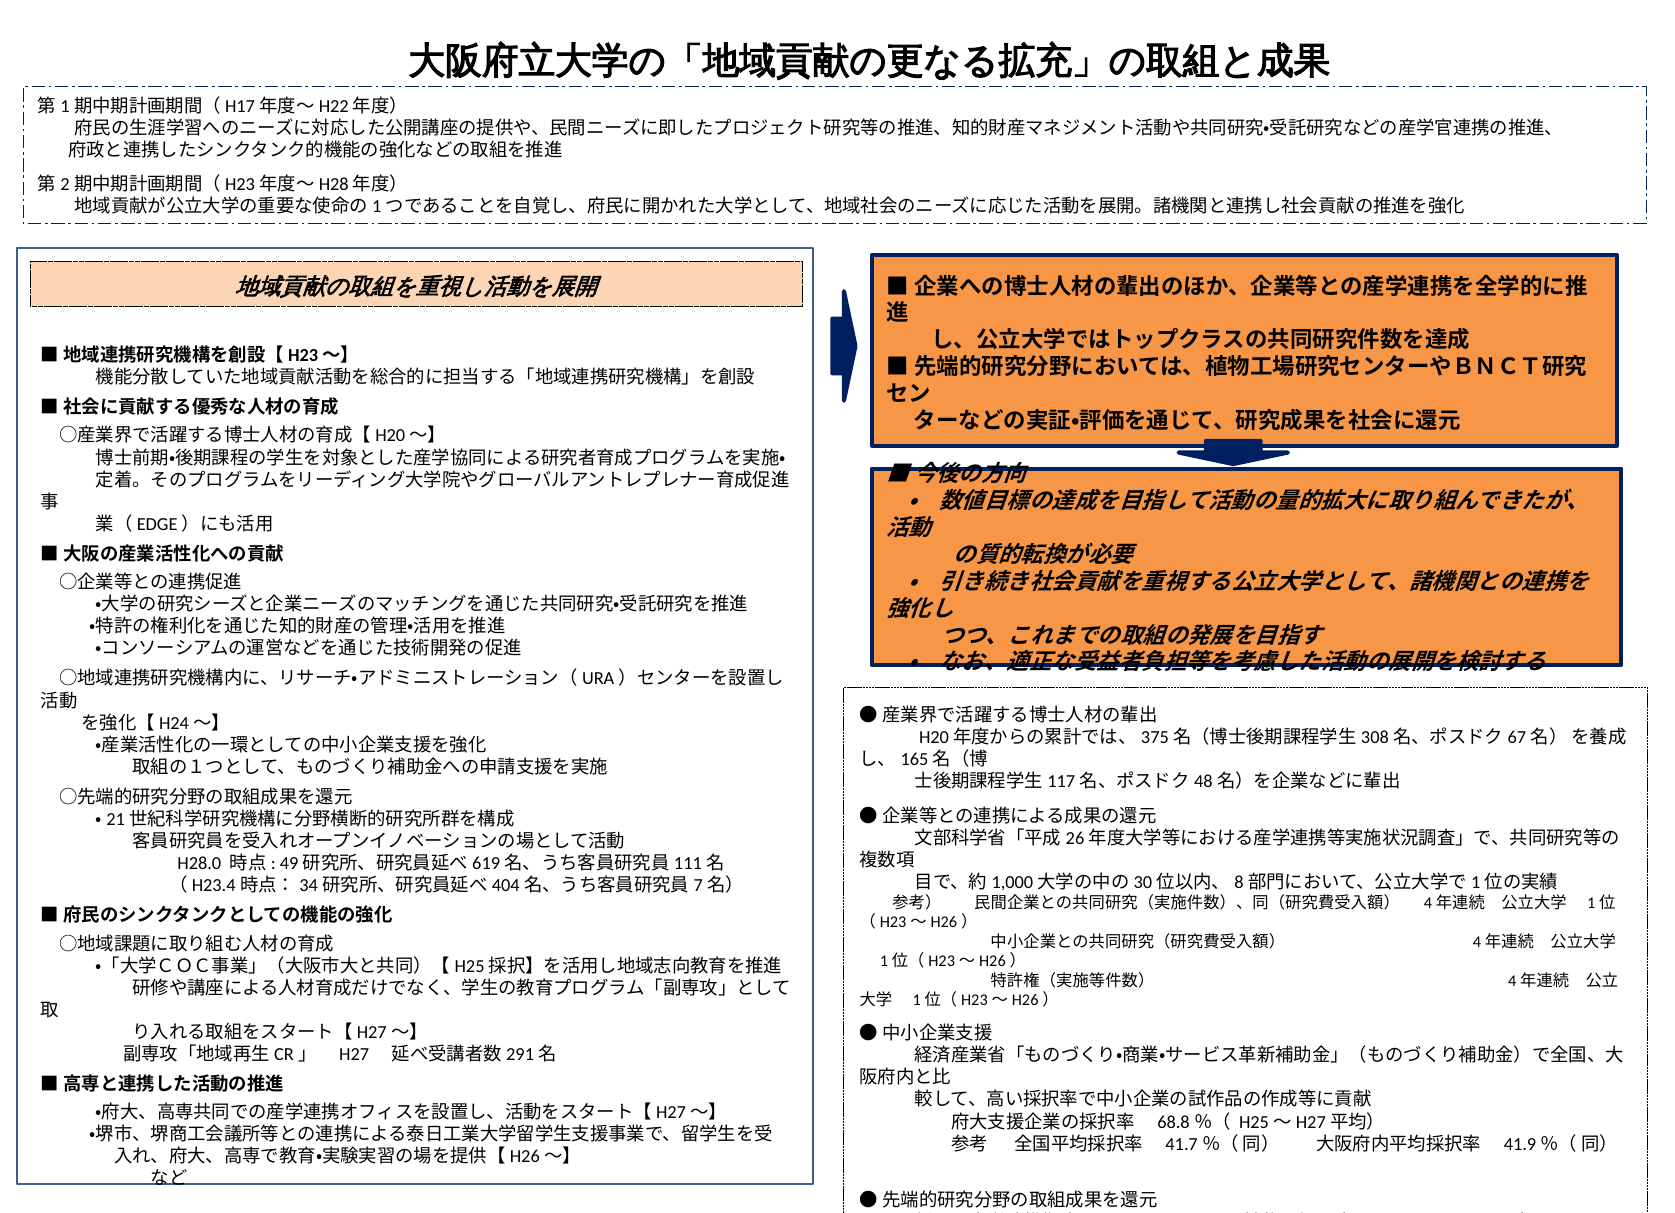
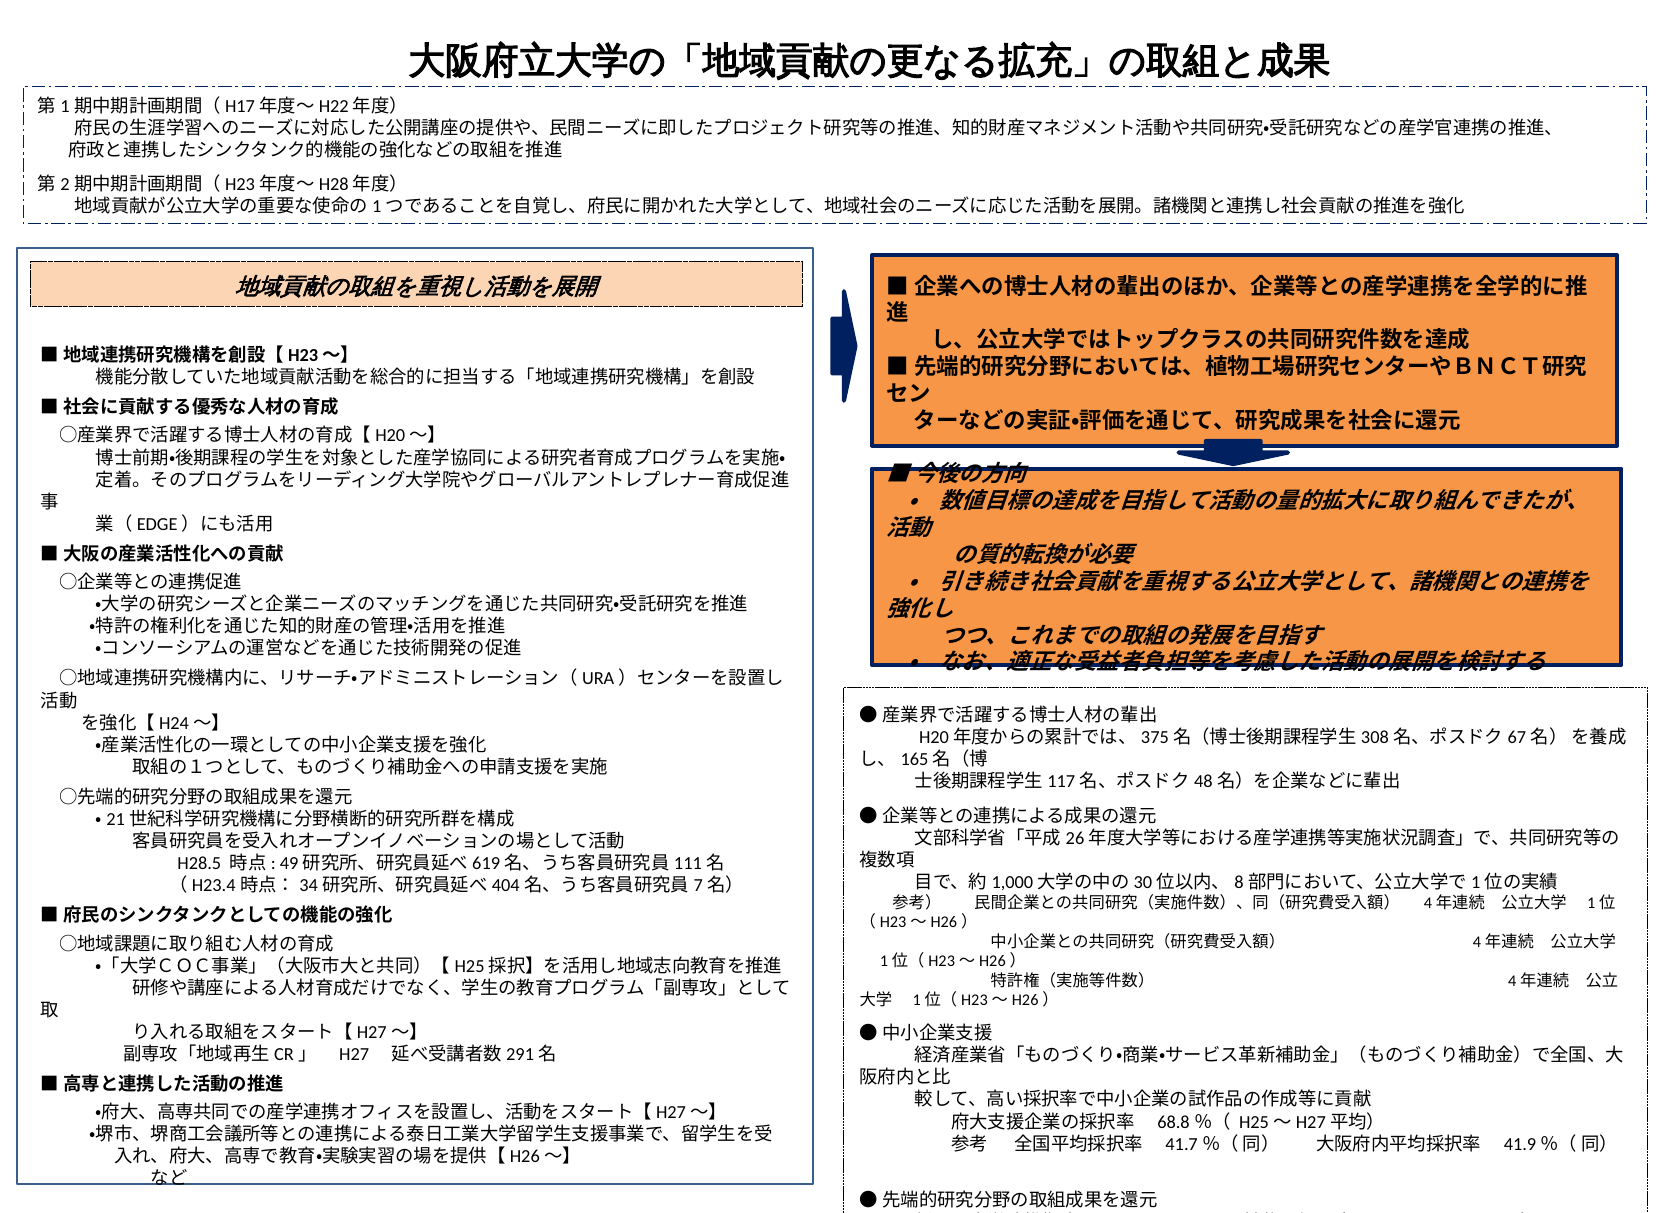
H28.0: H28.0 -> H28.5
